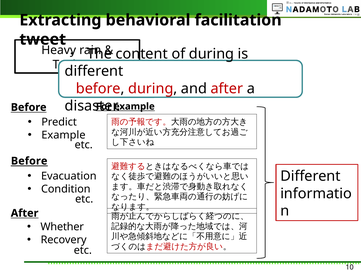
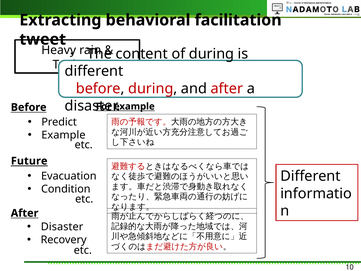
Before at (29, 161): Before -> Future
Whether at (62, 227): Whether -> Disaster
